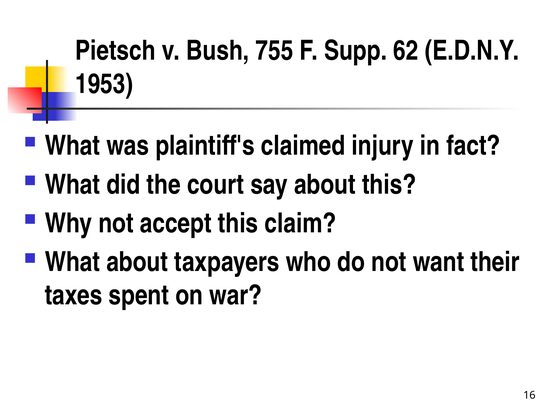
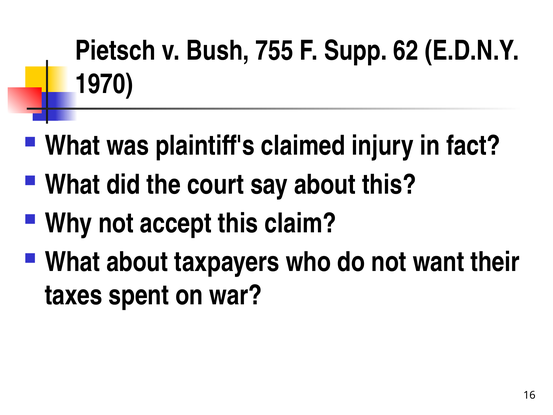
1953: 1953 -> 1970
